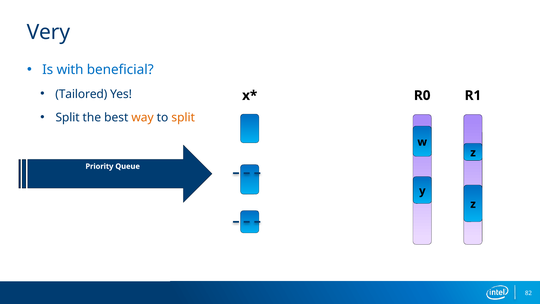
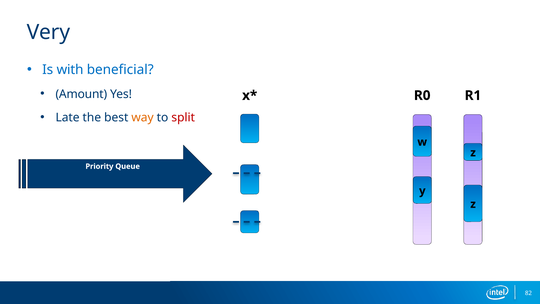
Tailored: Tailored -> Amount
Split at (68, 117): Split -> Late
split at (183, 117) colour: orange -> red
